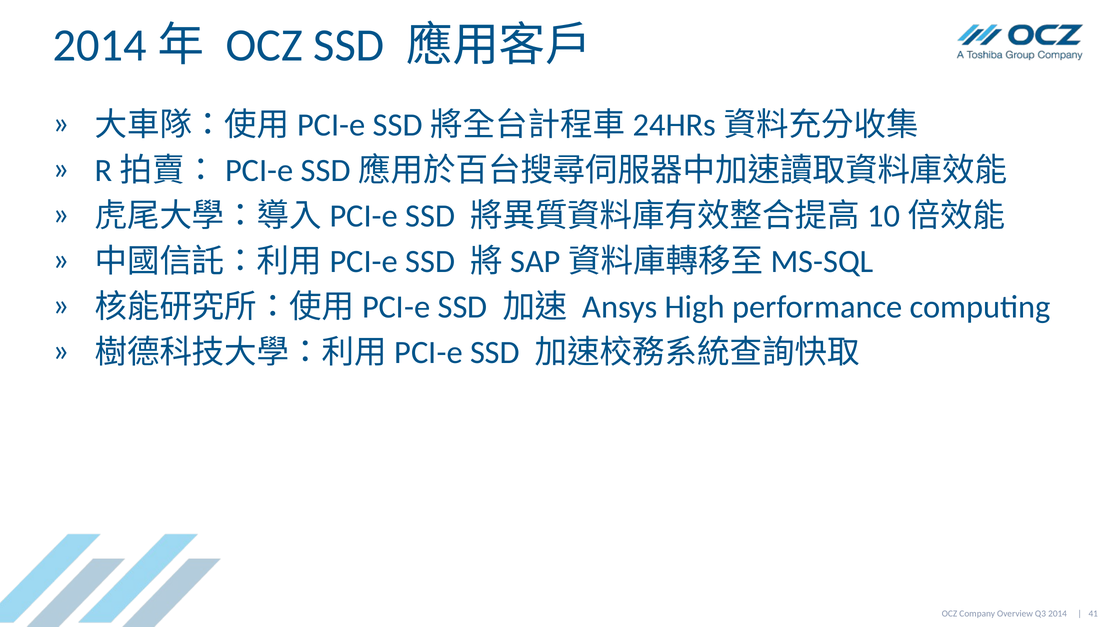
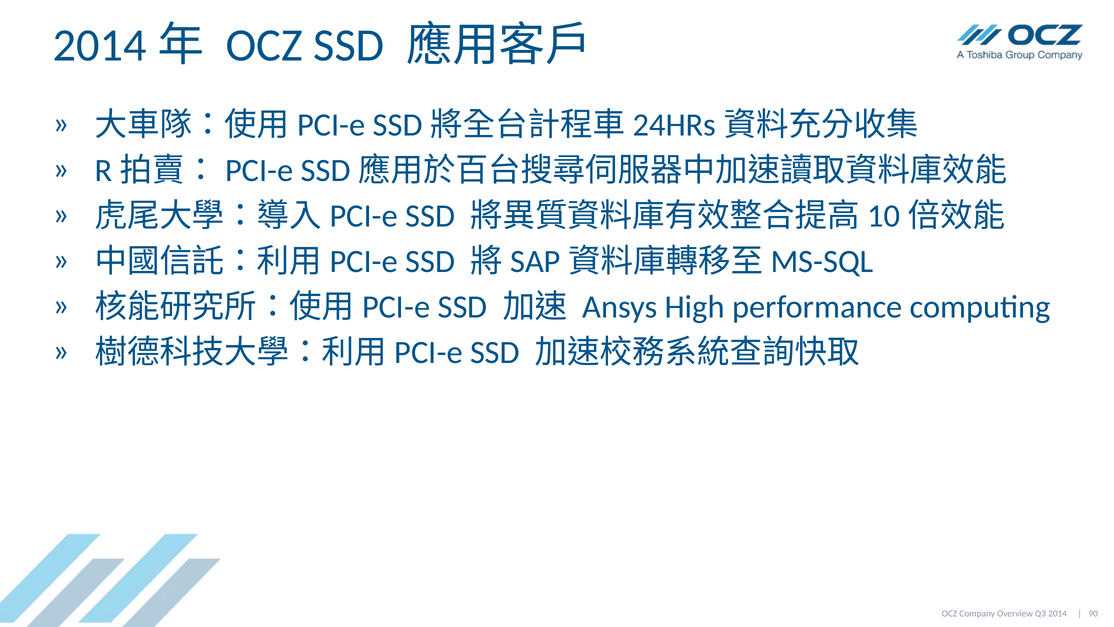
41: 41 -> 90
